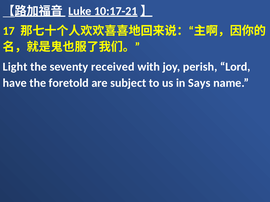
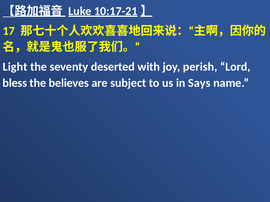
received: received -> deserted
have: have -> bless
foretold: foretold -> believes
